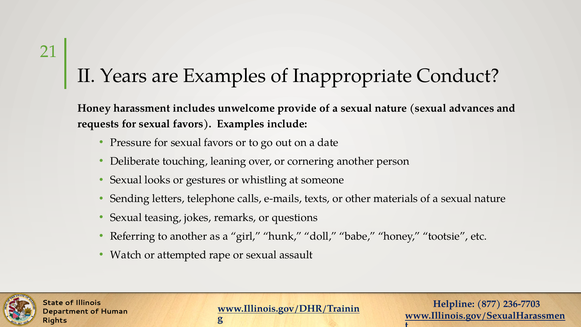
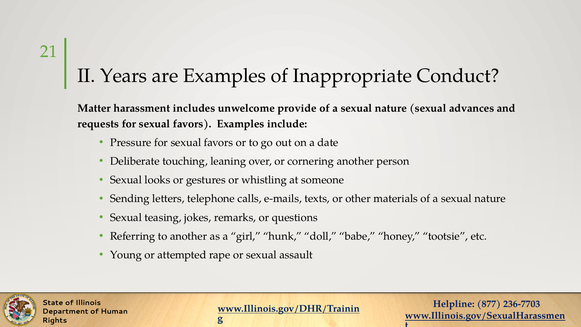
Honey at (94, 108): Honey -> Matter
Watch: Watch -> Young
